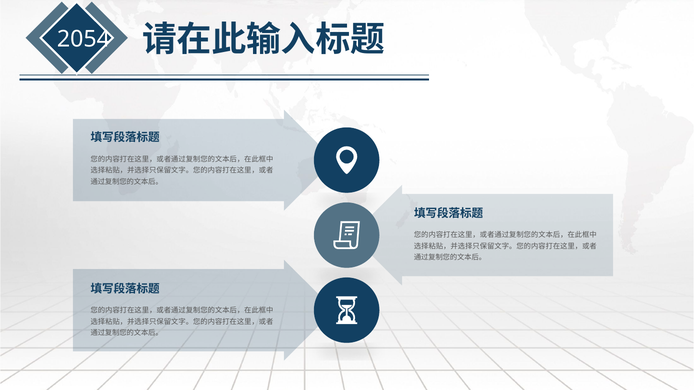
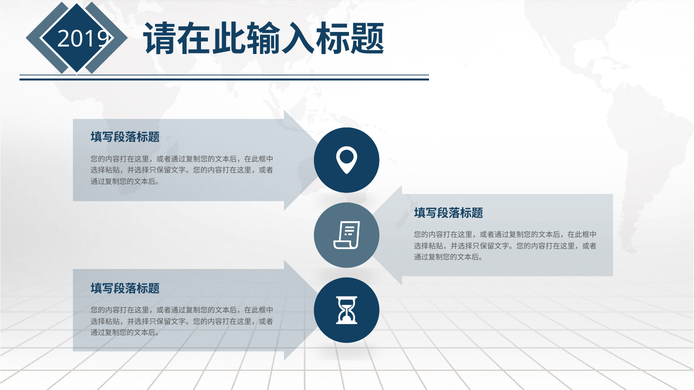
2054: 2054 -> 2019
